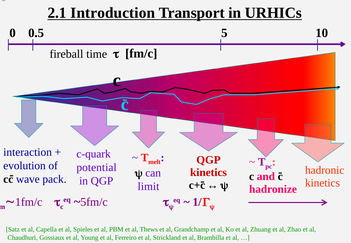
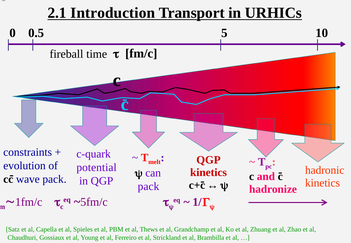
interaction: interaction -> constraints
limit at (149, 186): limit -> pack
